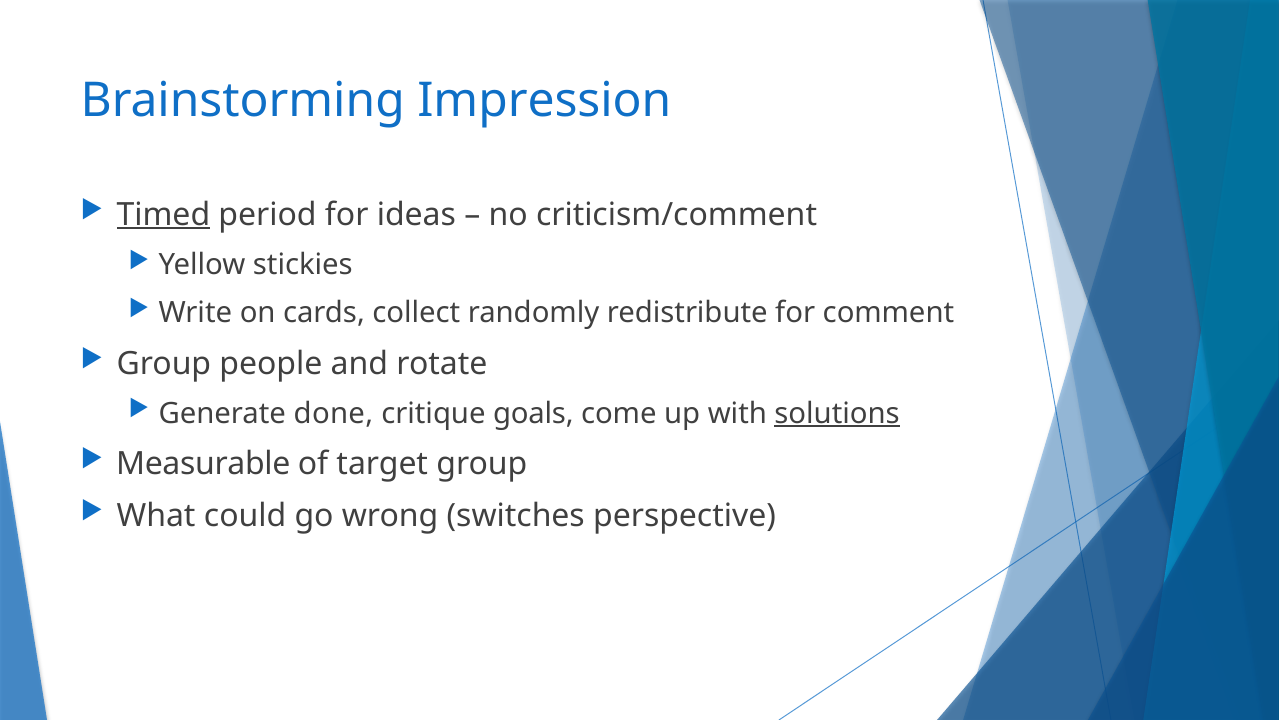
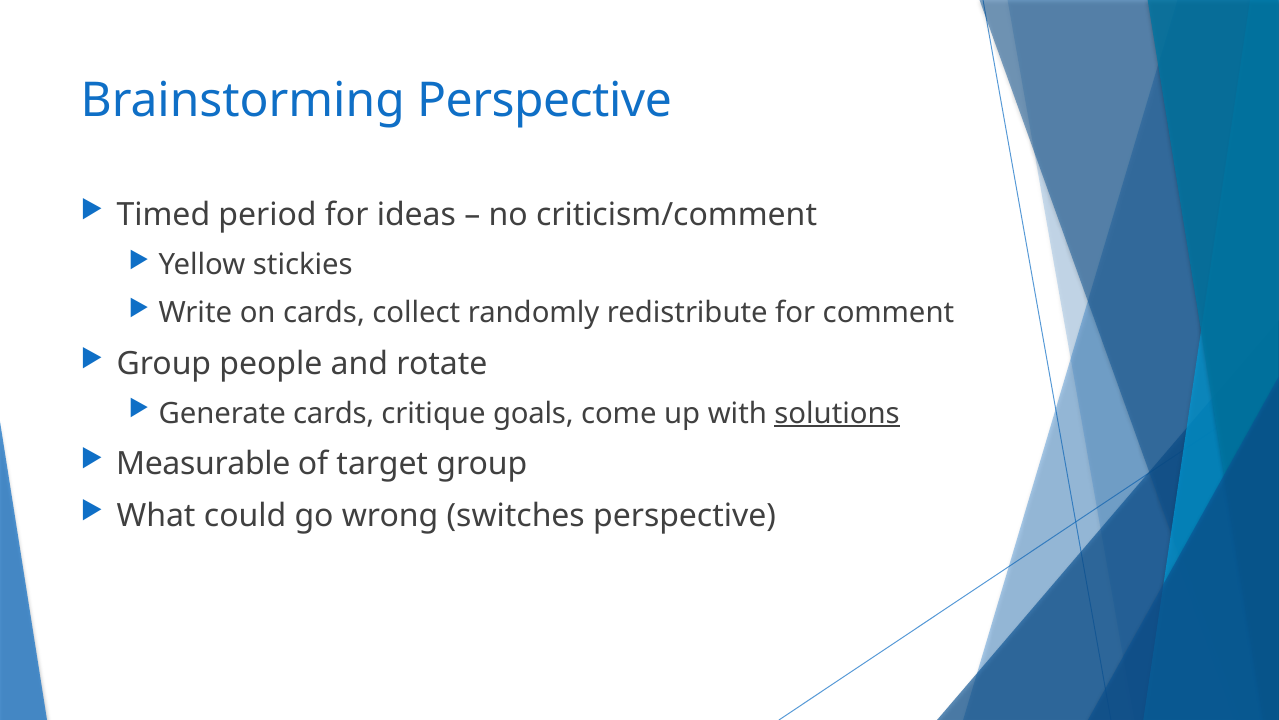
Brainstorming Impression: Impression -> Perspective
Timed underline: present -> none
Generate done: done -> cards
